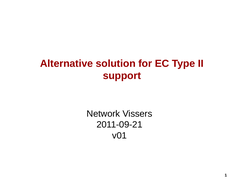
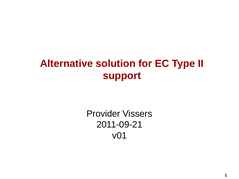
Network: Network -> Provider
